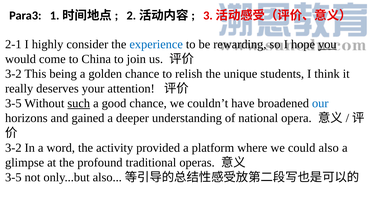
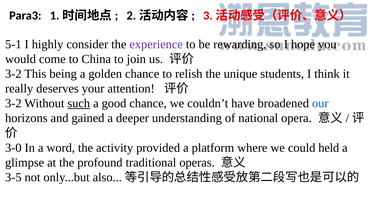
2-1: 2-1 -> 5-1
experience colour: blue -> purple
you underline: present -> none
3-5 at (13, 103): 3-5 -> 3-2
3-2 at (13, 148): 3-2 -> 3-0
could also: also -> held
